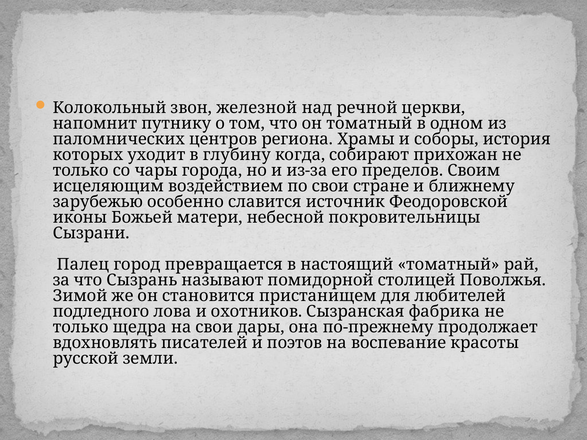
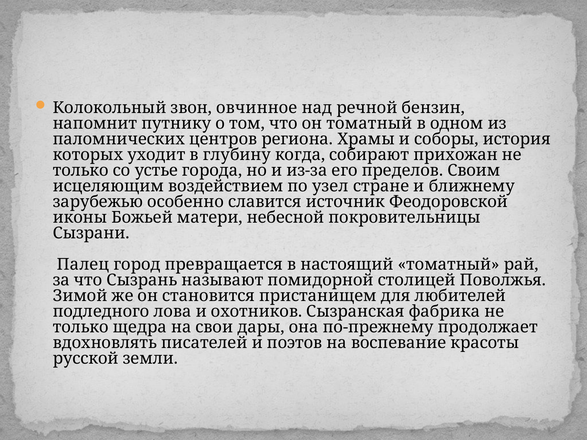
железной: железной -> овчинное
церкви: церкви -> бензин
чары: чары -> устье
по свои: свои -> узел
